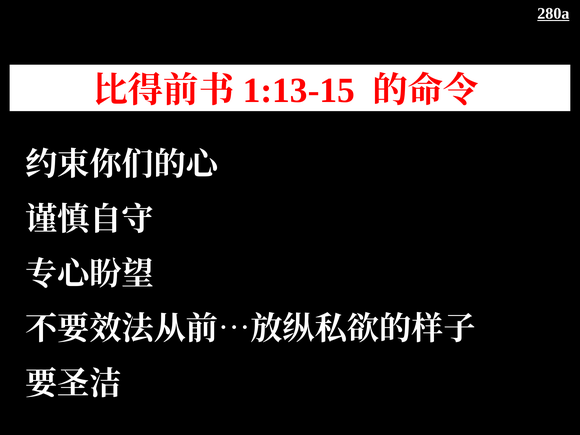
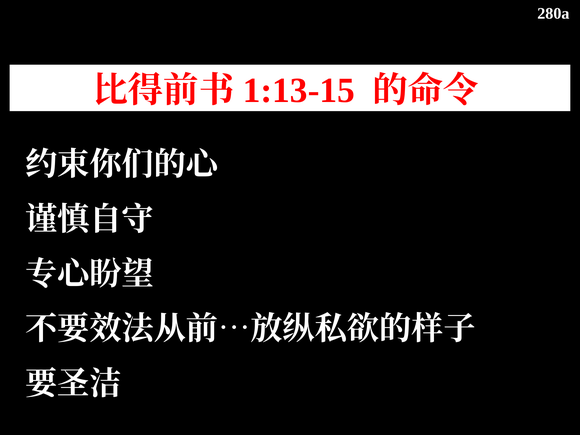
280a underline: present -> none
